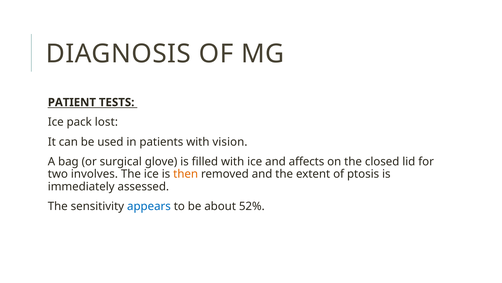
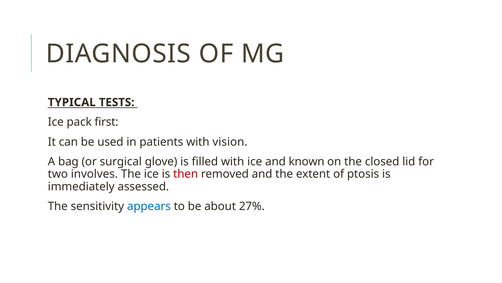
PATIENT: PATIENT -> TYPICAL
lost: lost -> first
affects: affects -> known
then colour: orange -> red
52%: 52% -> 27%
